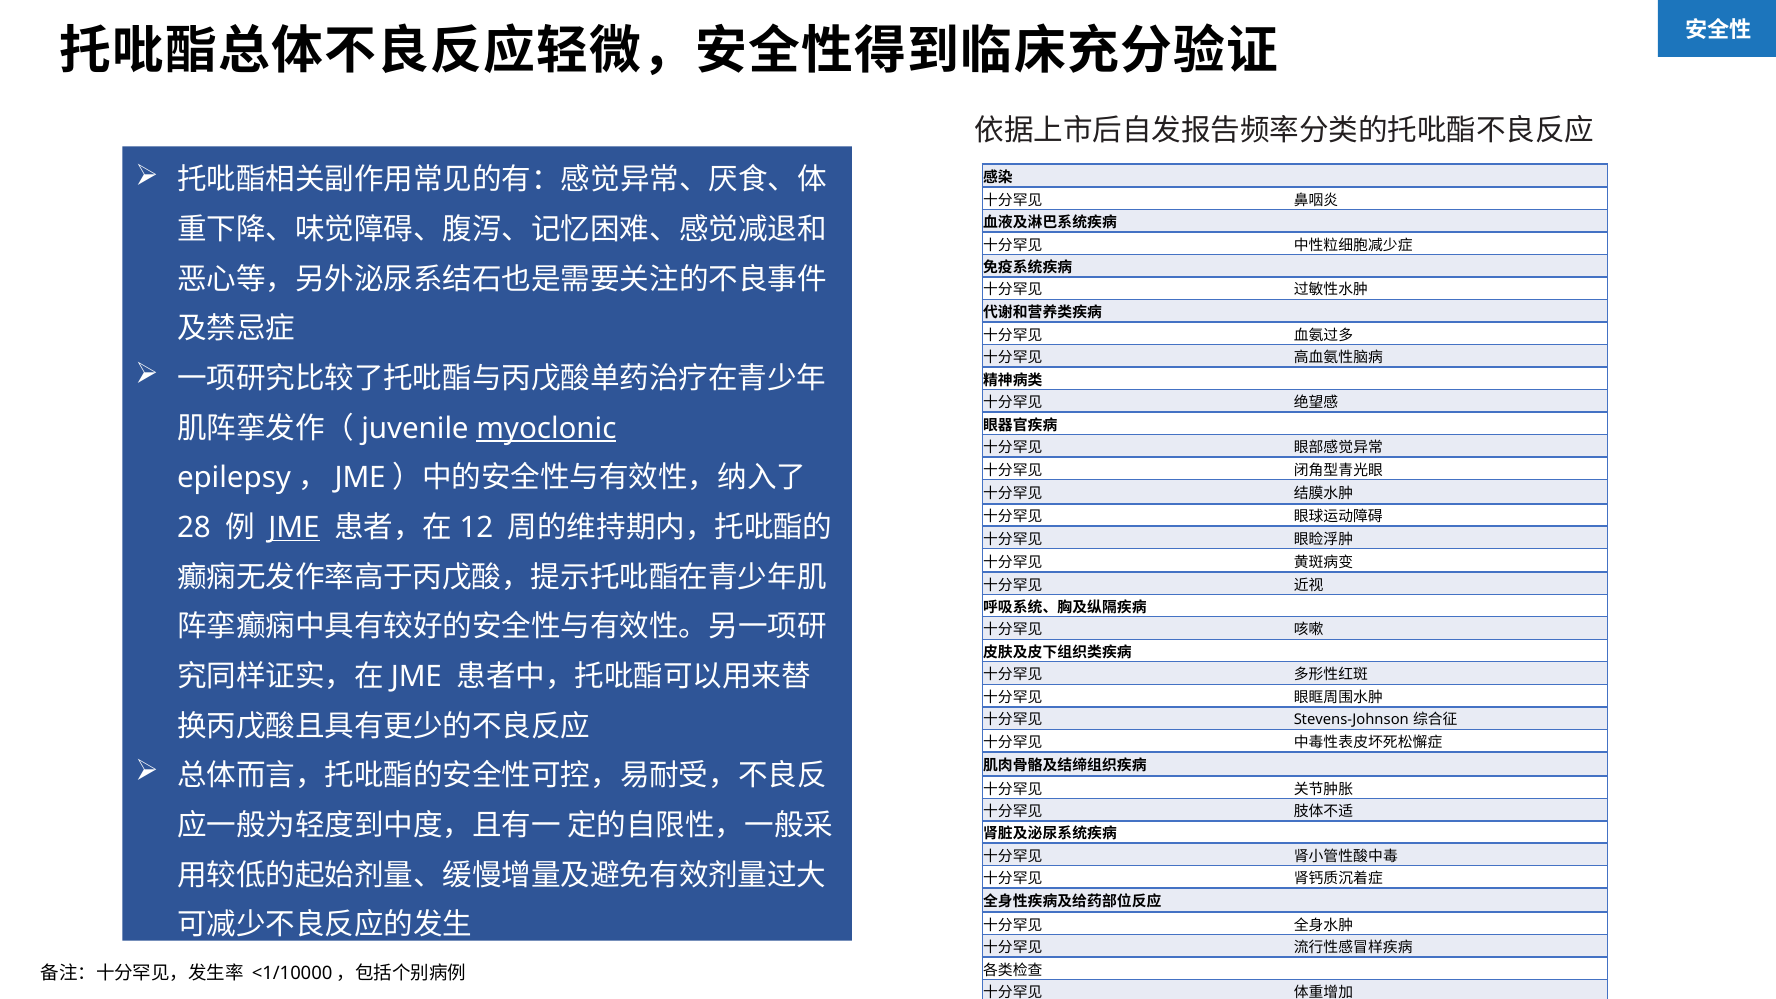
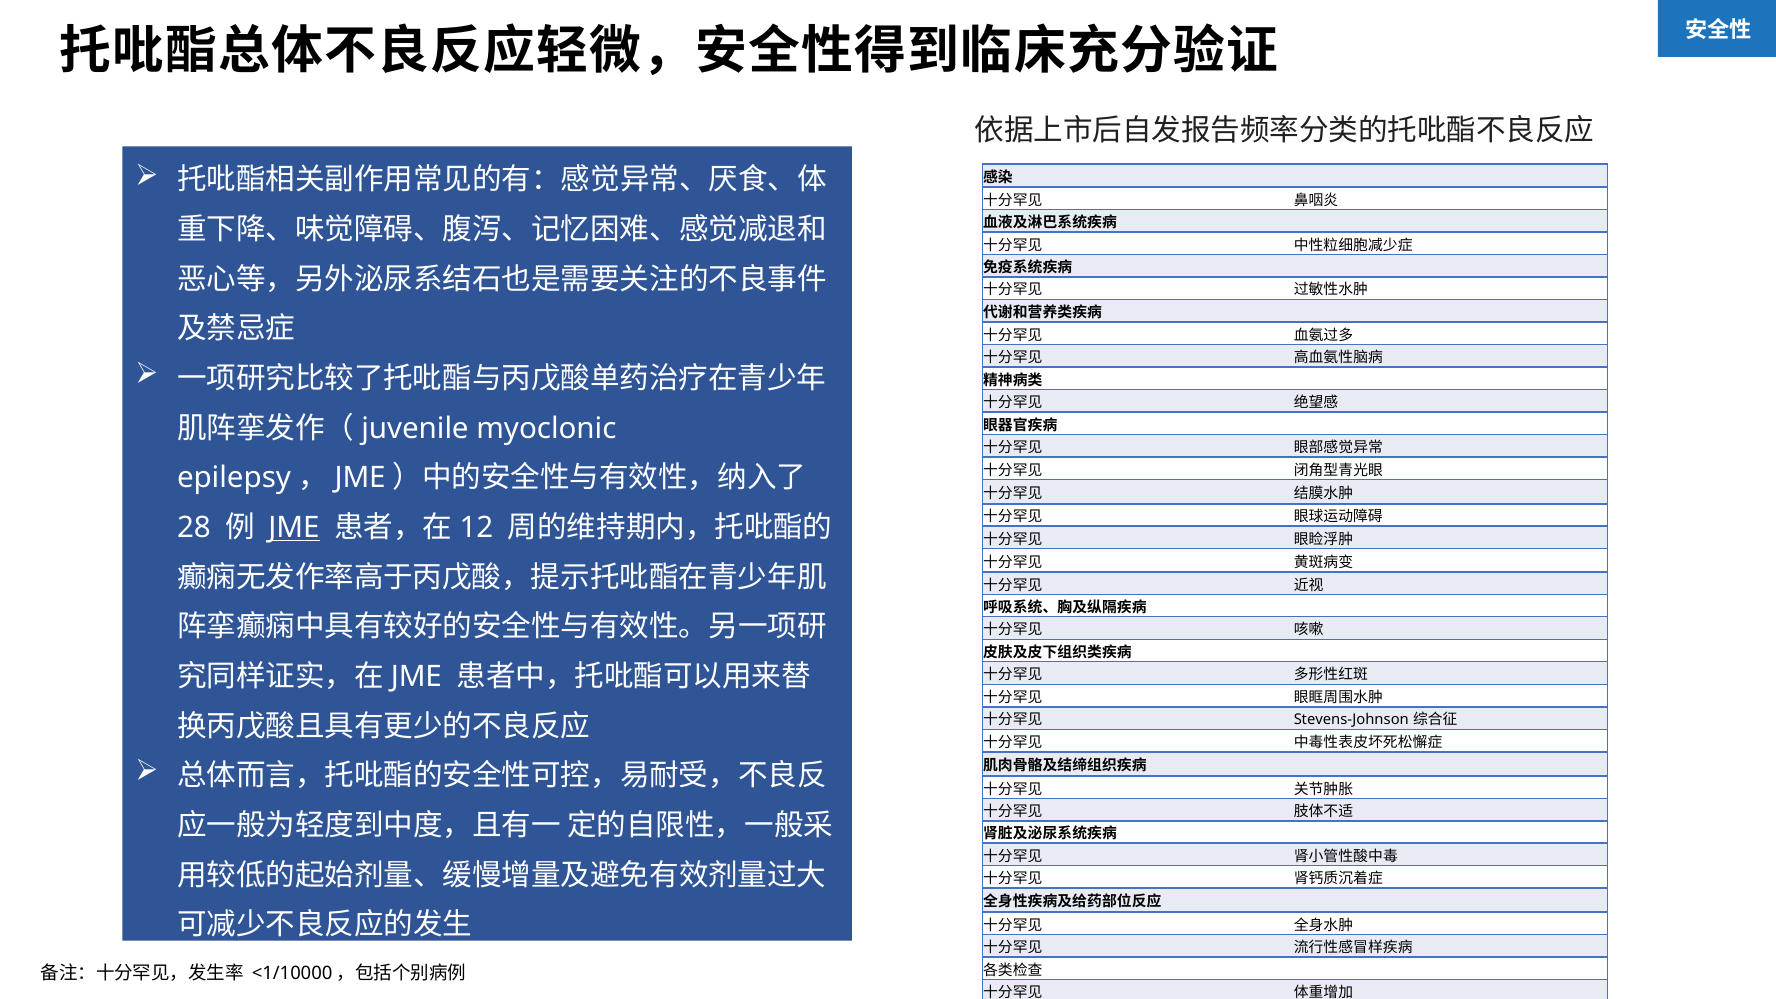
myoclonic underline: present -> none
